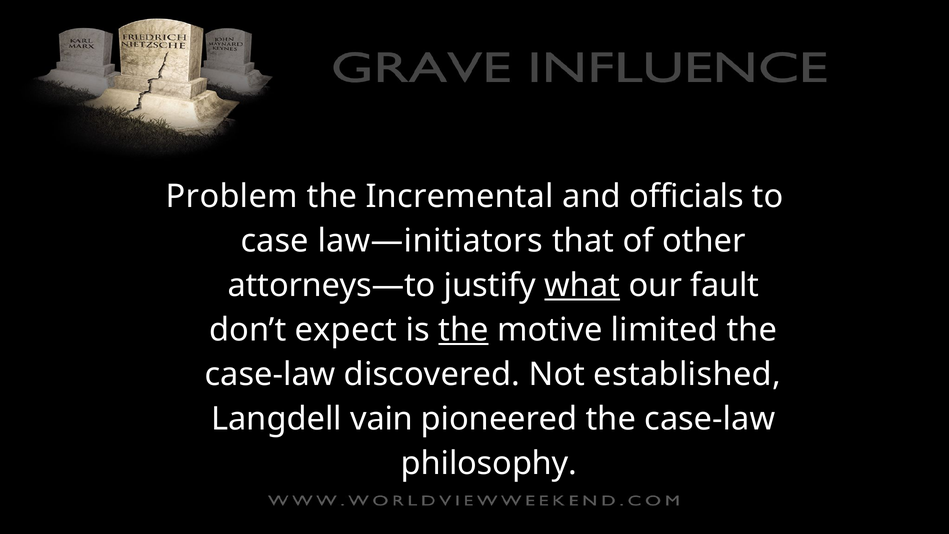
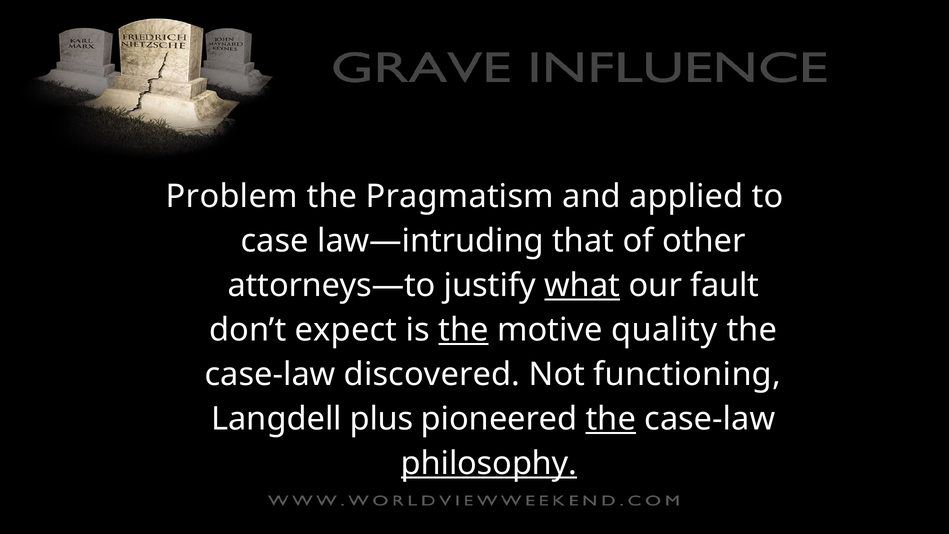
Incremental: Incremental -> Pragmatism
officials: officials -> applied
law—initiators: law—initiators -> law—intruding
limited: limited -> quality
established: established -> functioning
vain: vain -> plus
the at (611, 419) underline: none -> present
philosophy underline: none -> present
